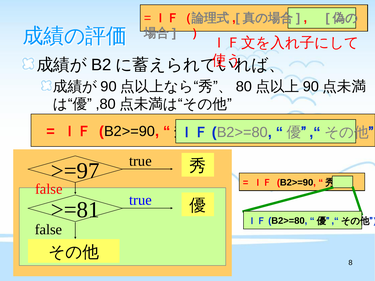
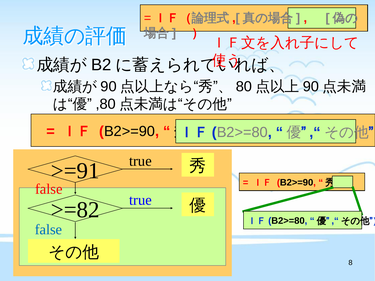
>=97: >=97 -> >=91
>=81: >=81 -> >=82
false at (48, 230) colour: black -> blue
